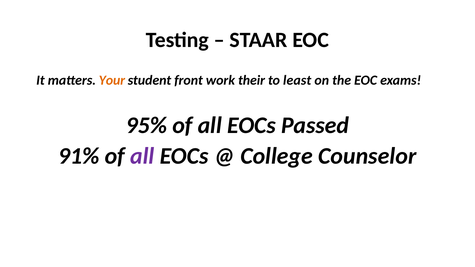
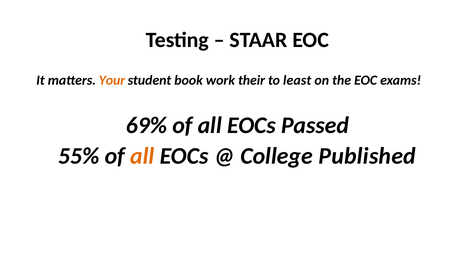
front: front -> book
95%: 95% -> 69%
91%: 91% -> 55%
all at (142, 156) colour: purple -> orange
Counselor: Counselor -> Published
